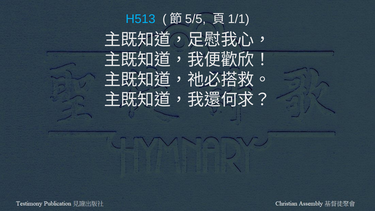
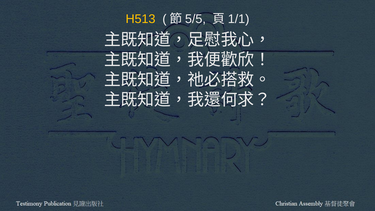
H513 colour: light blue -> yellow
